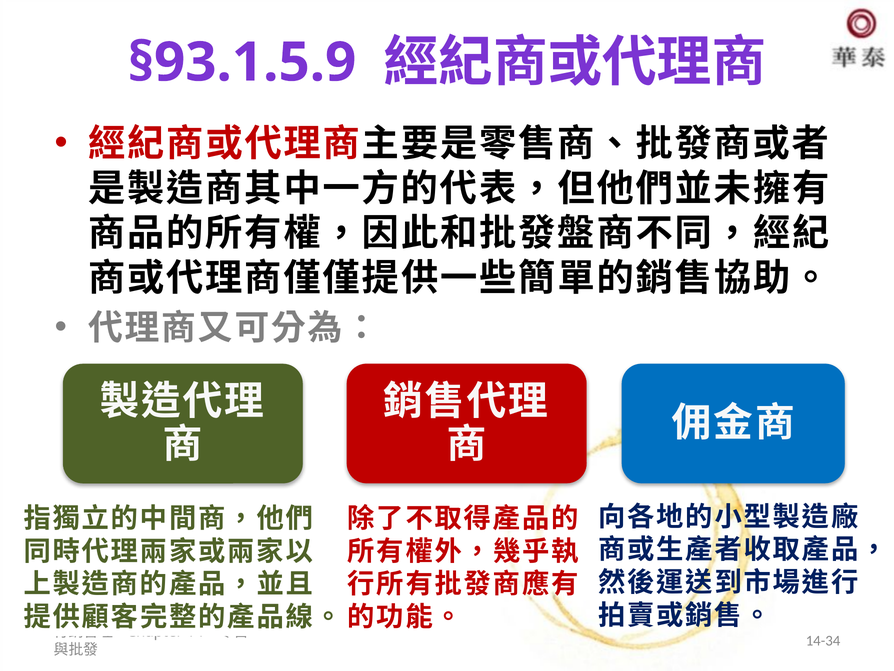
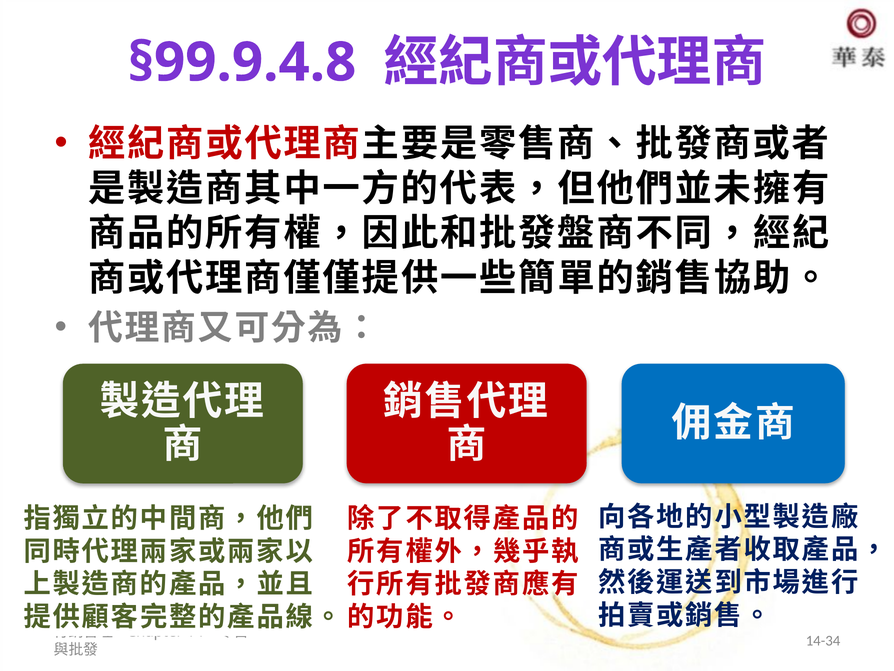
§93.1.5.9: §93.1.5.9 -> §99.9.4.8
